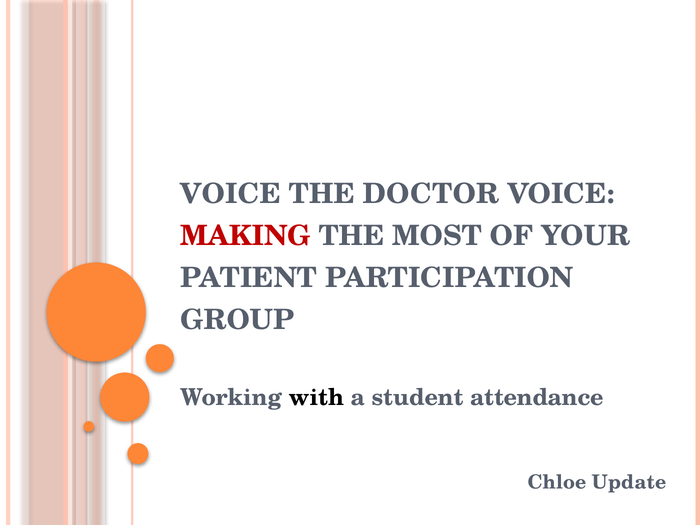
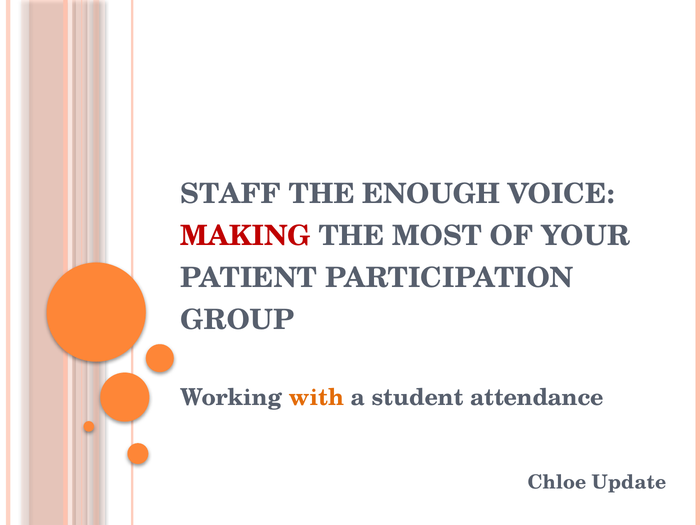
VOICE at (231, 194): VOICE -> STAFF
DOCTOR: DOCTOR -> ENOUGH
with colour: black -> orange
